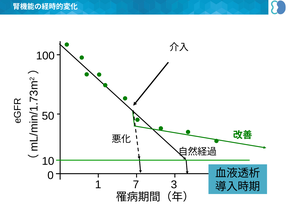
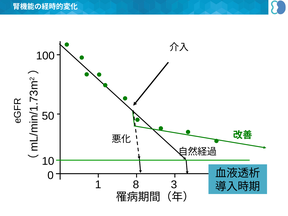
1 7: 7 -> 8
